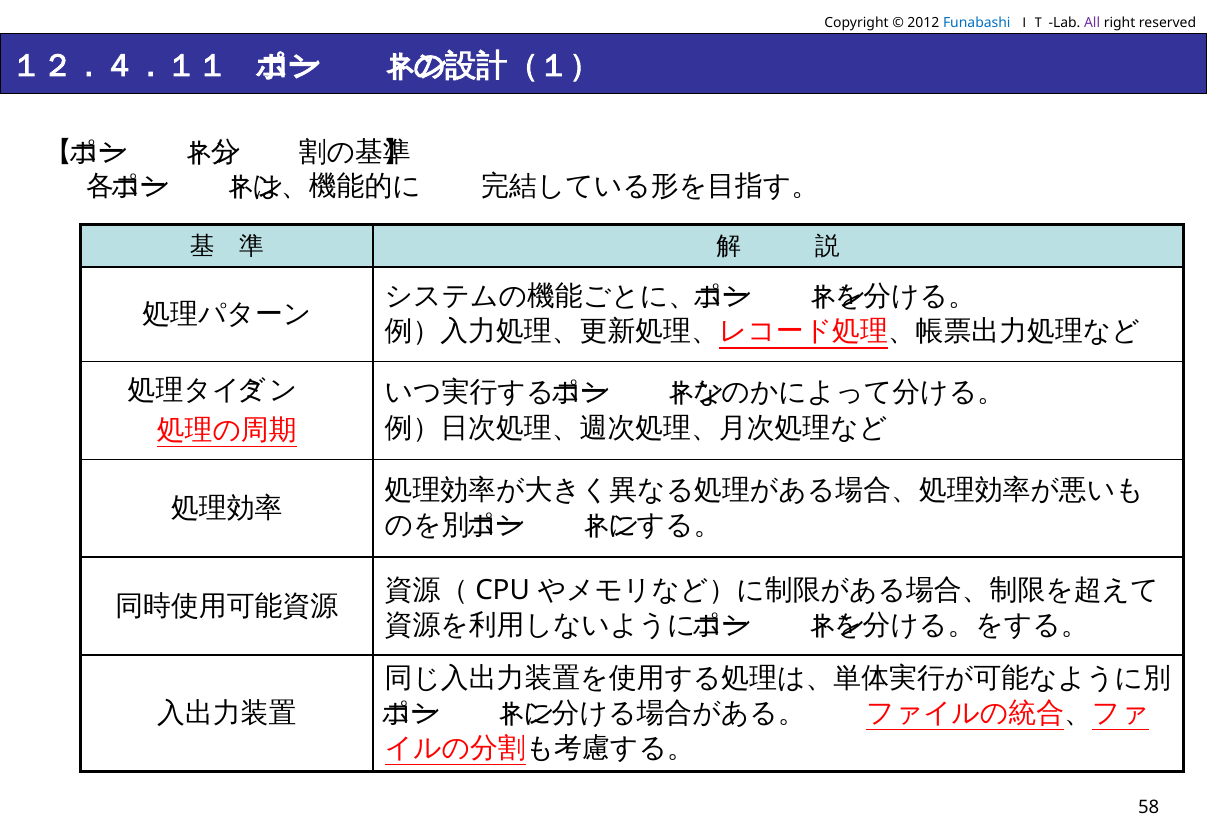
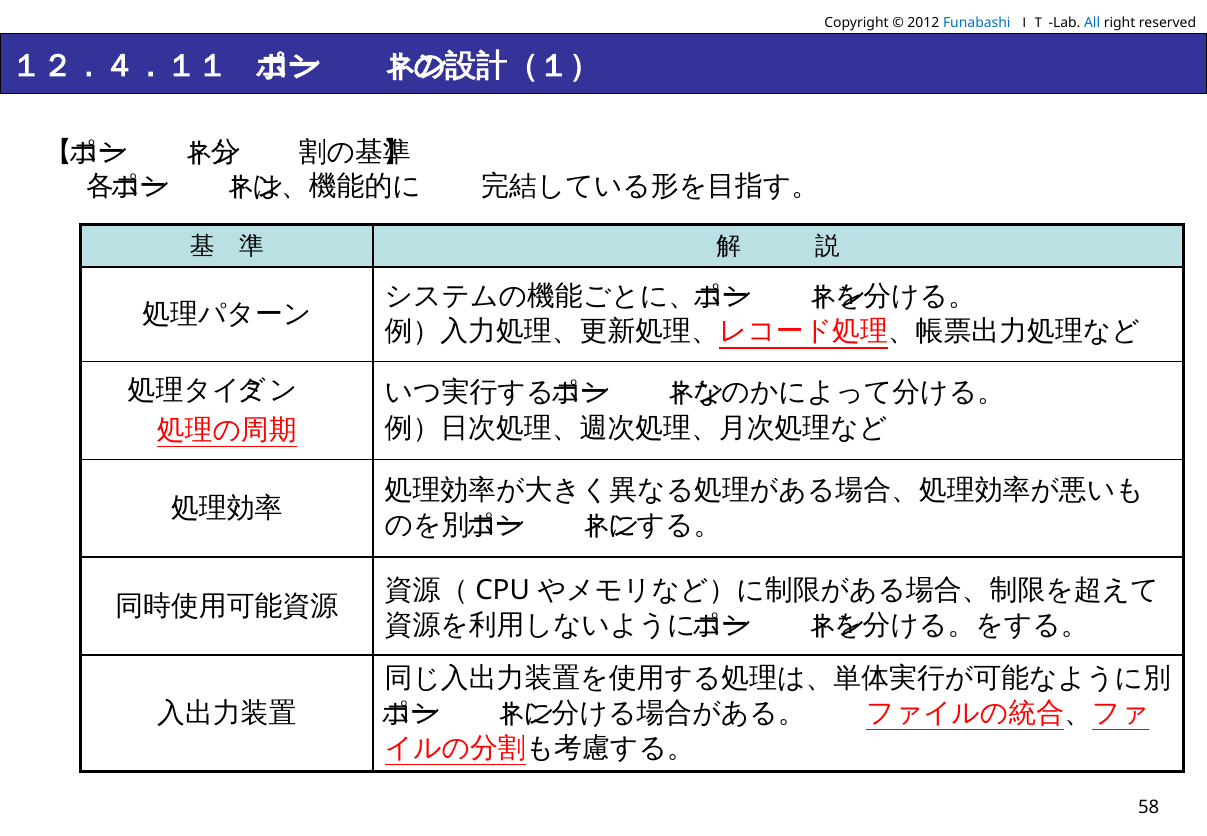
All colour: purple -> blue
